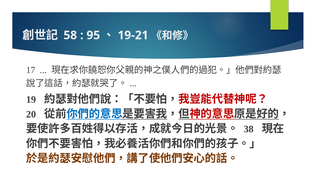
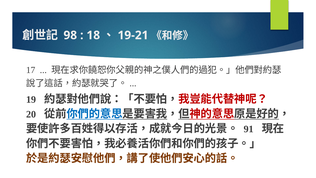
58: 58 -> 98
95: 95 -> 18
38: 38 -> 91
